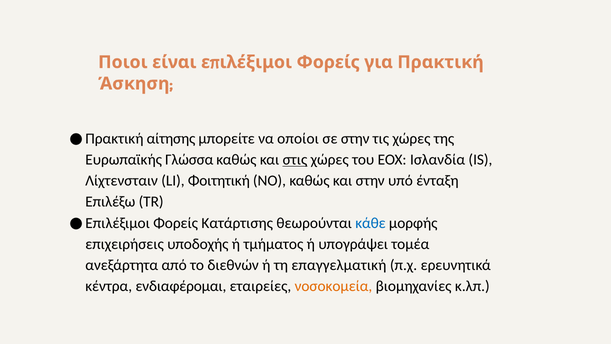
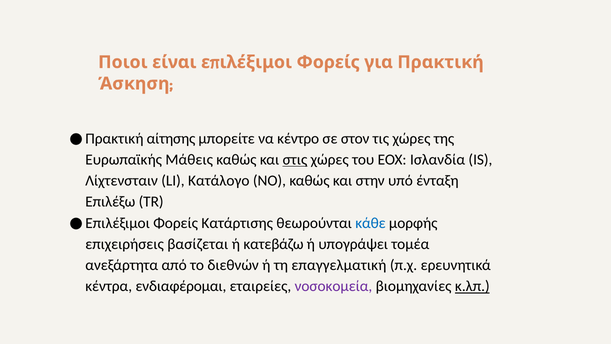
οποίοι: οποίοι -> κέντρο
σε στην: στην -> στον
Γλώσσα: Γλώσσα -> Μάθεις
Φοιτητική: Φοιτητική -> Κατάλογο
υποδοχής: υποδοχής -> βασίζεται
τμήματος: τμήματος -> κατεβάζω
νοσοκομεία colour: orange -> purple
κ.λπ underline: none -> present
